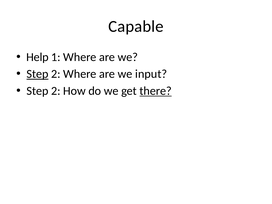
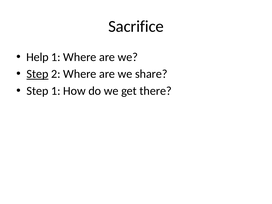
Capable: Capable -> Sacrifice
input: input -> share
2 at (56, 91): 2 -> 1
there underline: present -> none
